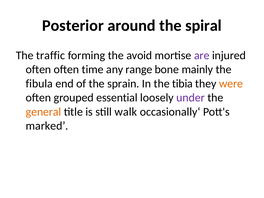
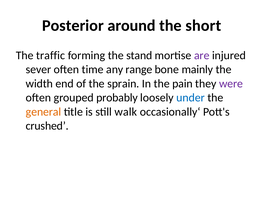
spiral: spiral -> short
avoid: avoid -> stand
often at (38, 69): often -> sever
fibula: fibula -> width
tibia: tibia -> pain
were colour: orange -> purple
essential: essential -> probably
under colour: purple -> blue
marked: marked -> crushed
